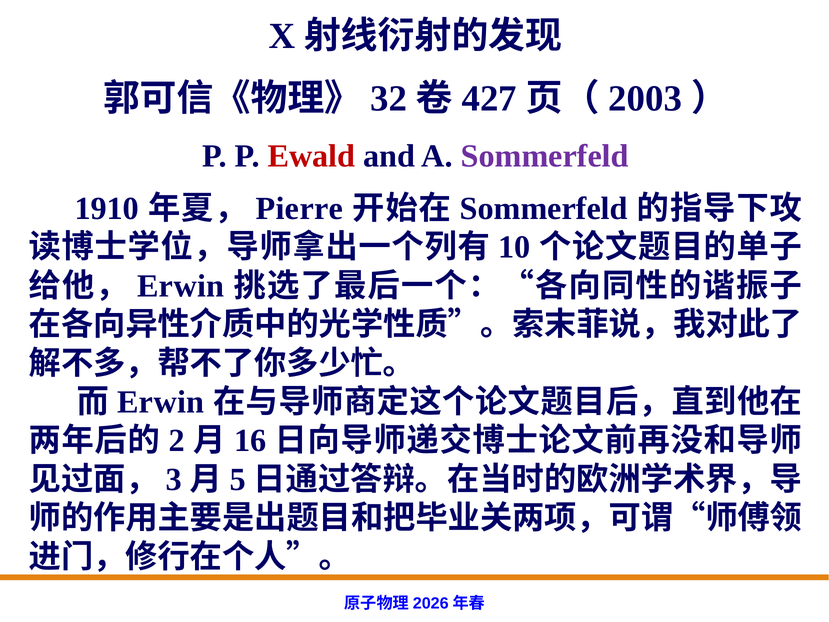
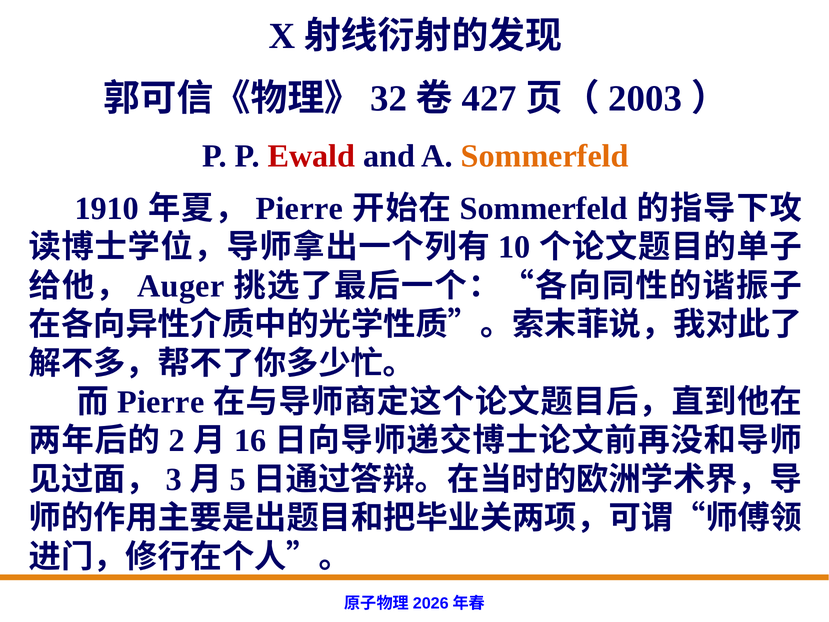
Sommerfeld at (545, 156) colour: purple -> orange
Erwin at (181, 286): Erwin -> Auger
Erwin at (161, 402): Erwin -> Pierre
